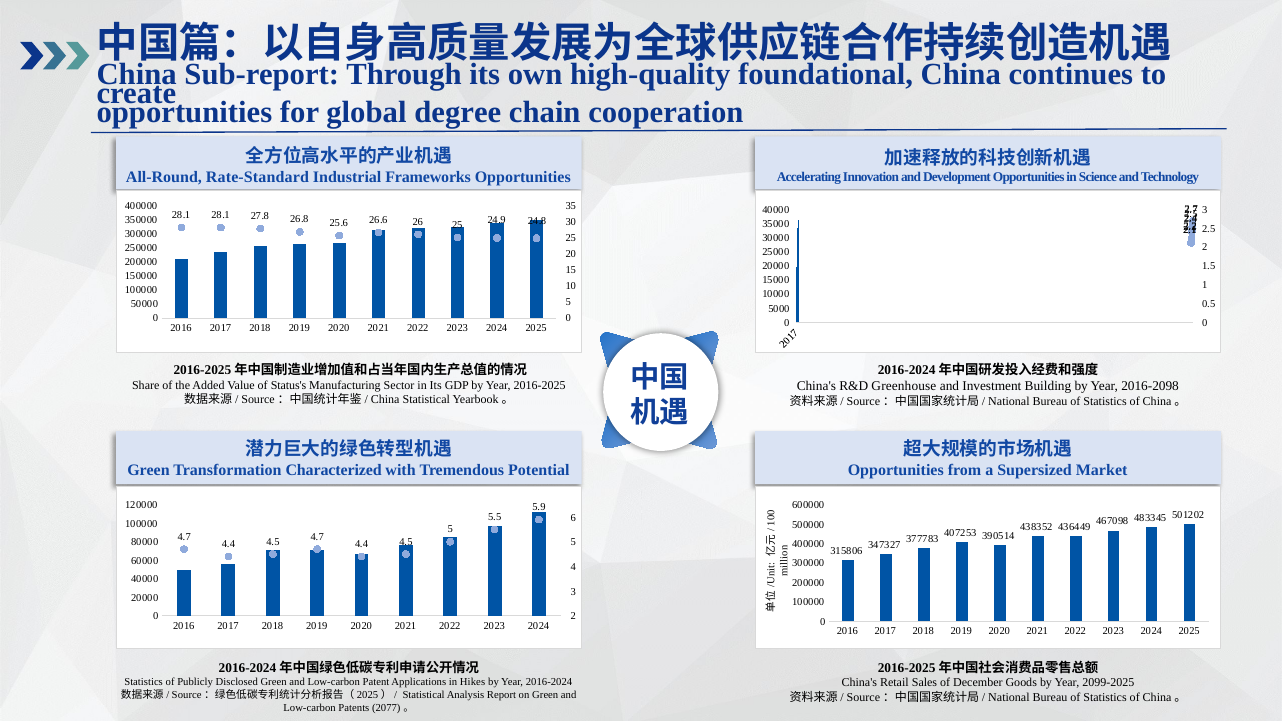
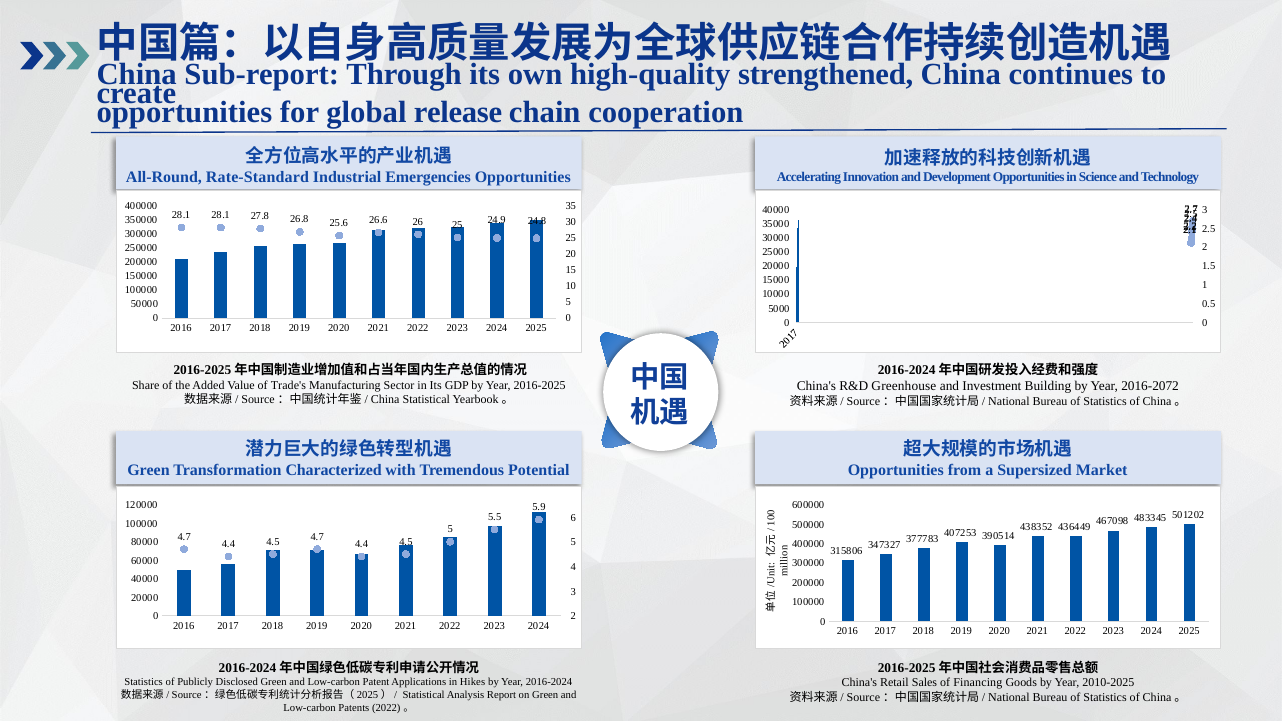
foundational: foundational -> strengthened
degree: degree -> release
Frameworks: Frameworks -> Emergencies
Status's: Status's -> Trade's
2016-2098: 2016-2098 -> 2016-2072
December: December -> Financing
2099-2025: 2099-2025 -> 2010-2025
Patents 2077: 2077 -> 2022
